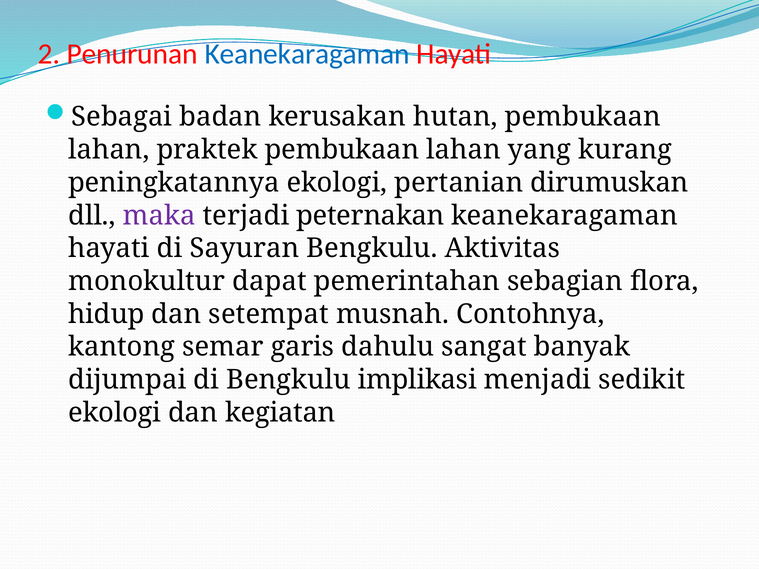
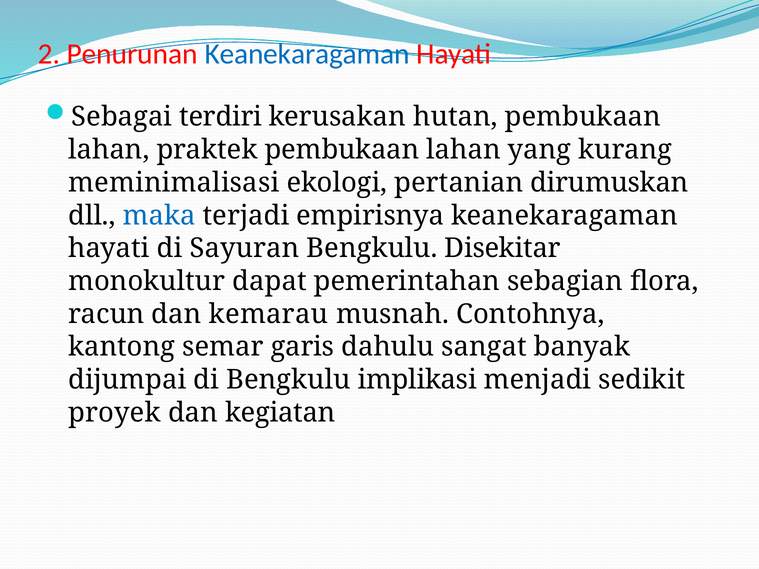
badan: badan -> terdiri
peningkatannya: peningkatannya -> meminimalisasi
maka colour: purple -> blue
peternakan: peternakan -> empirisnya
Aktivitas: Aktivitas -> Disekitar
hidup: hidup -> racun
setempat: setempat -> kemarau
ekologi at (115, 413): ekologi -> proyek
